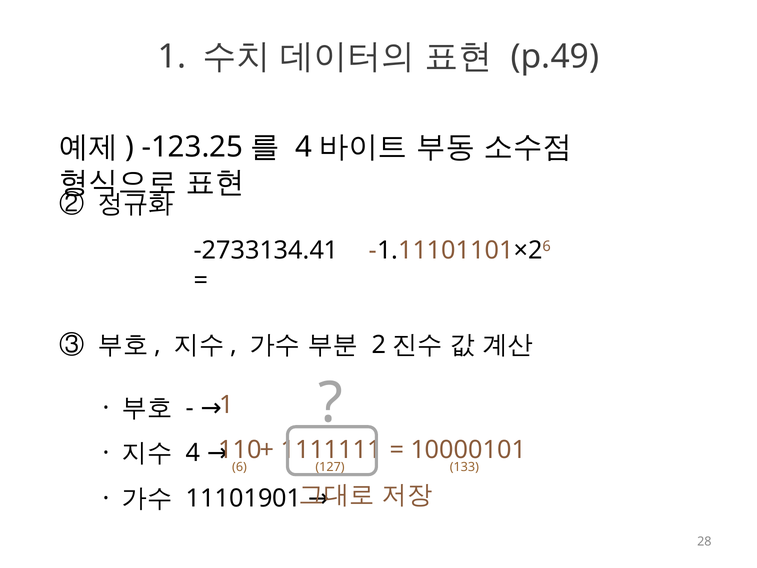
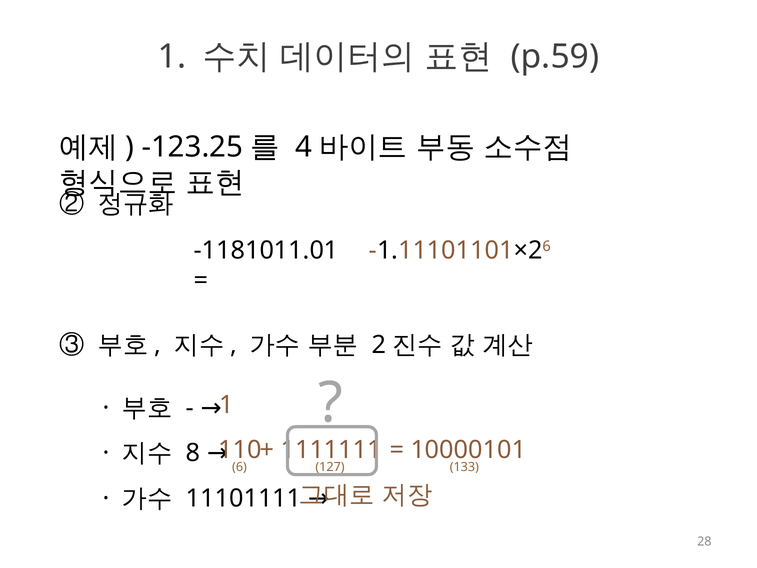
p.49: p.49 -> p.59
-2733134.41: -2733134.41 -> -1181011.01
4 at (193, 453): 4 -> 8
11101901: 11101901 -> 11101111
